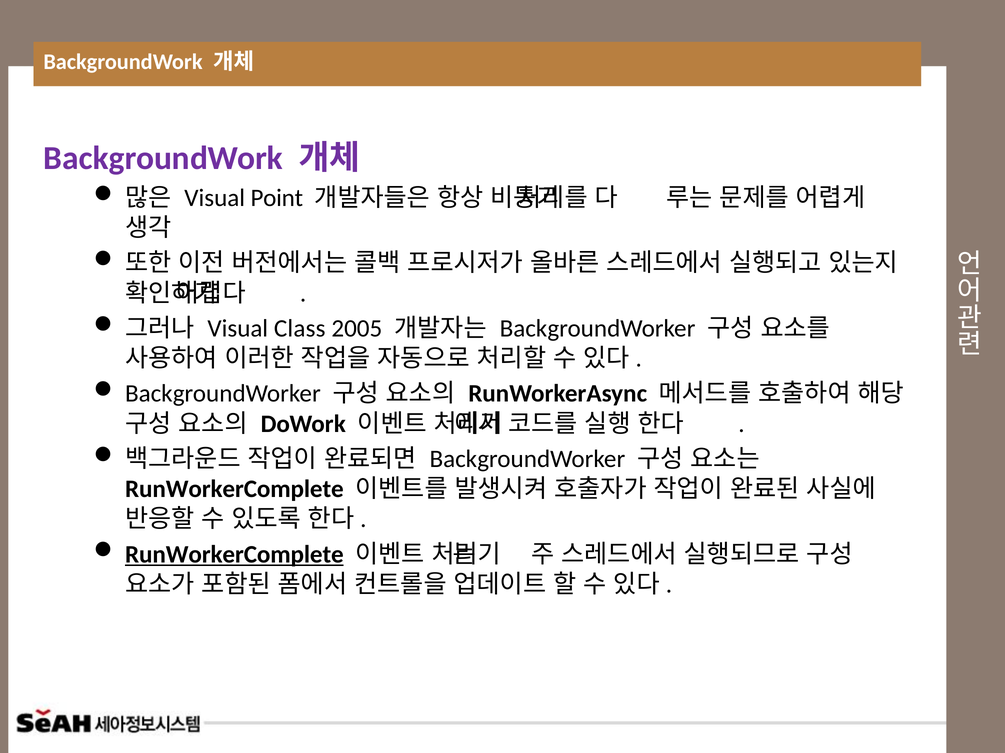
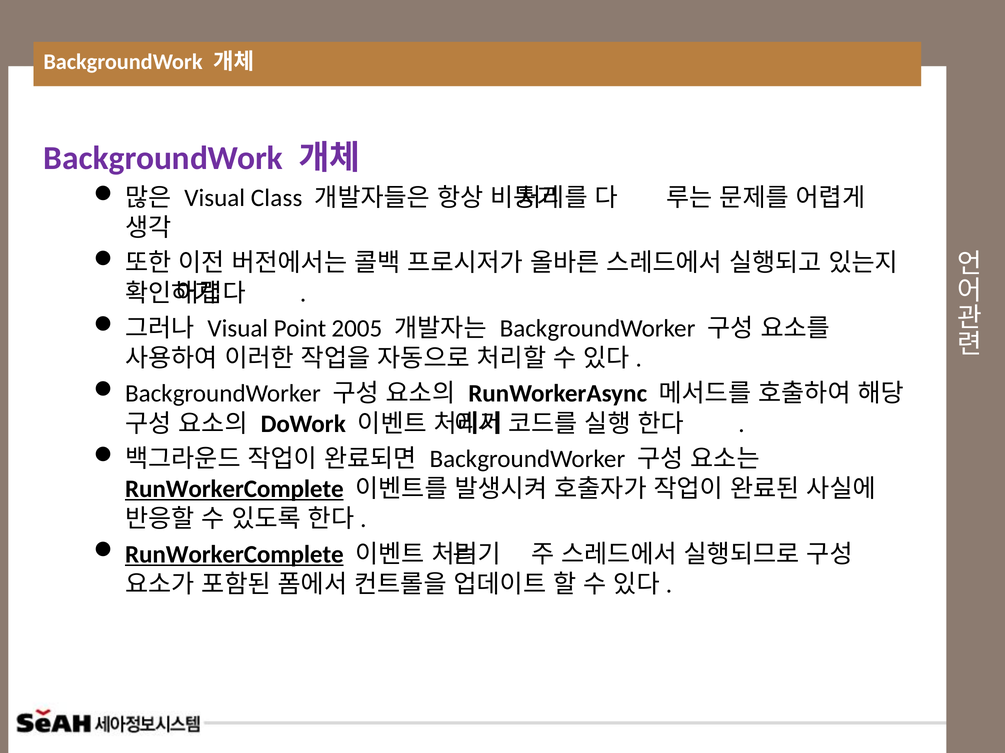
Point: Point -> Class
Class: Class -> Point
RunWorkerComplete at (234, 490) underline: none -> present
